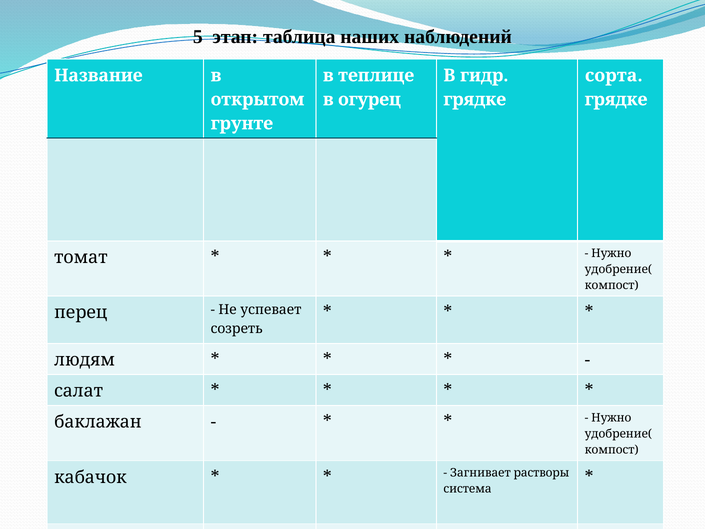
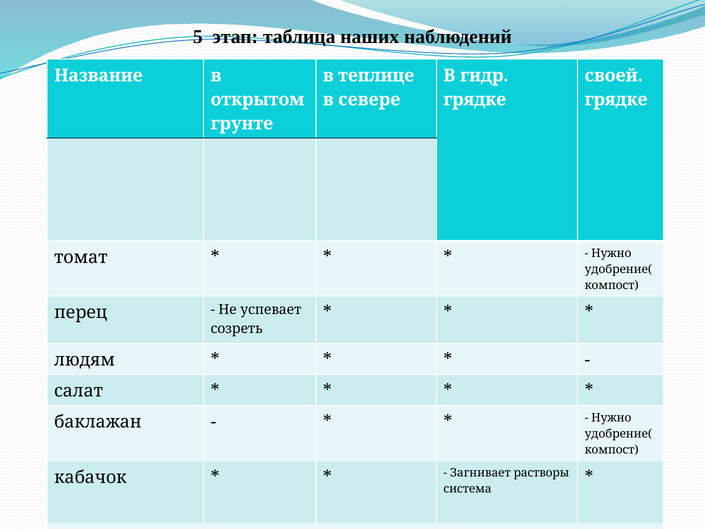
сорта: сорта -> своей
огурец: огурец -> севере
